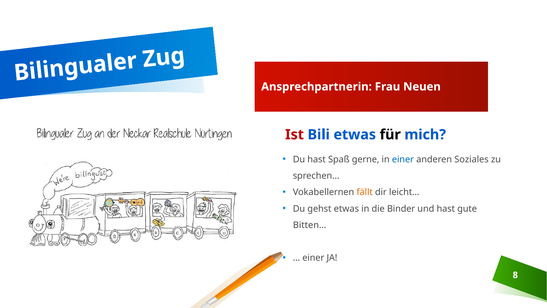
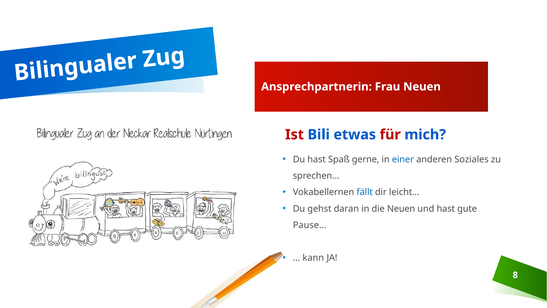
für colour: black -> red
fällt colour: orange -> blue
gehst etwas: etwas -> daran
die Binder: Binder -> Neuen
Bitten…: Bitten… -> Pause…
einer at (313, 258): einer -> kann
